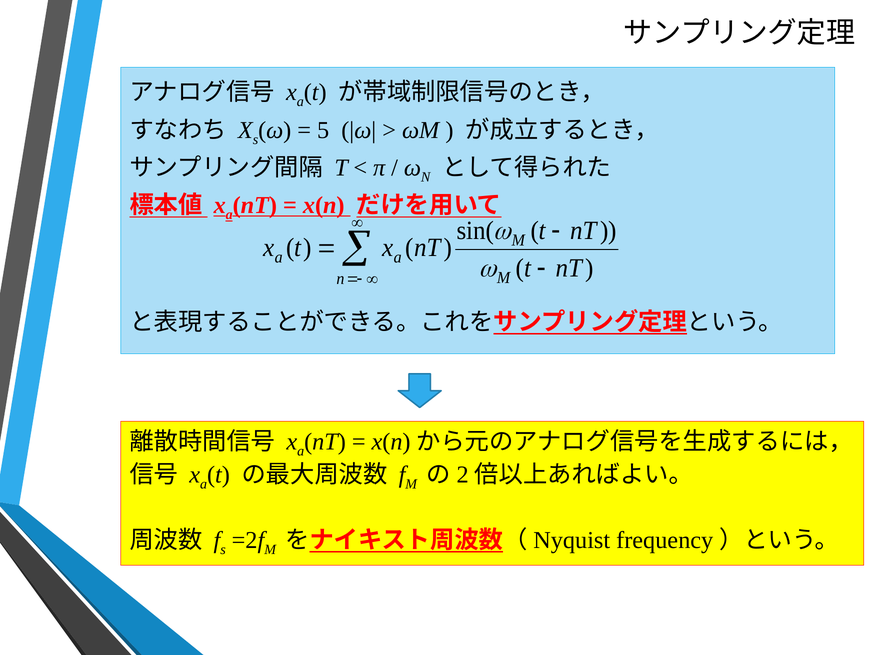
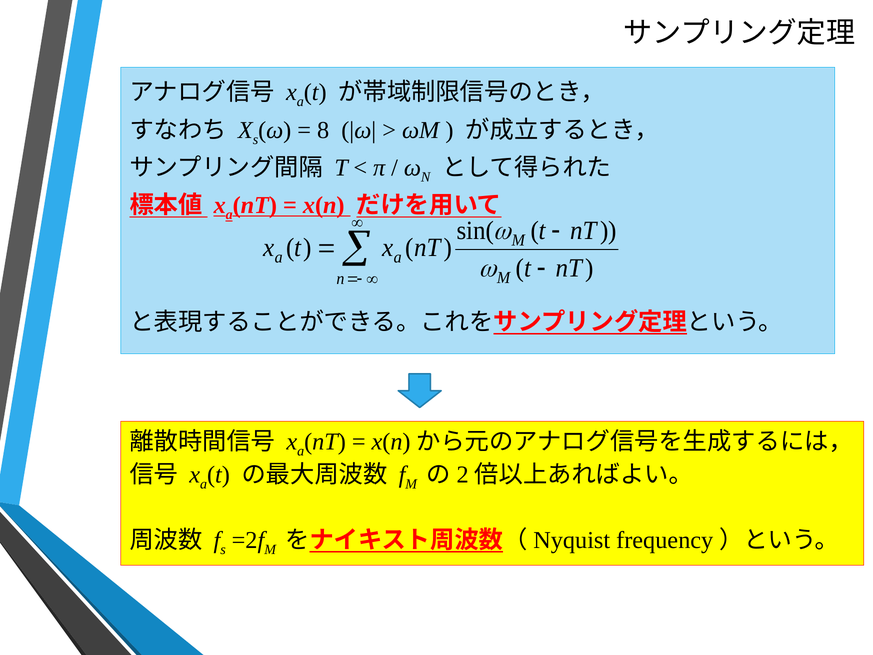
5: 5 -> 8
